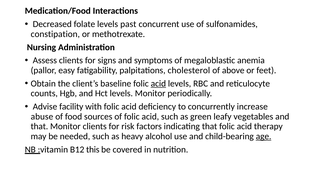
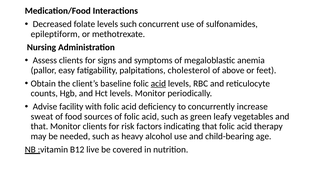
levels past: past -> such
constipation: constipation -> epileptiform
abuse: abuse -> sweat
age underline: present -> none
this: this -> live
